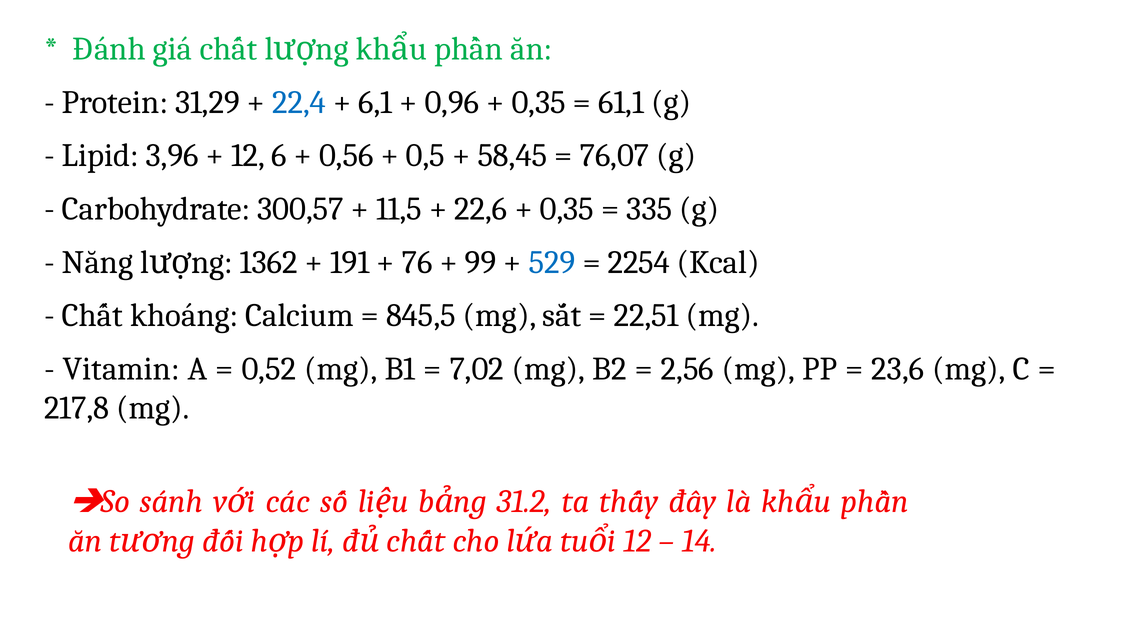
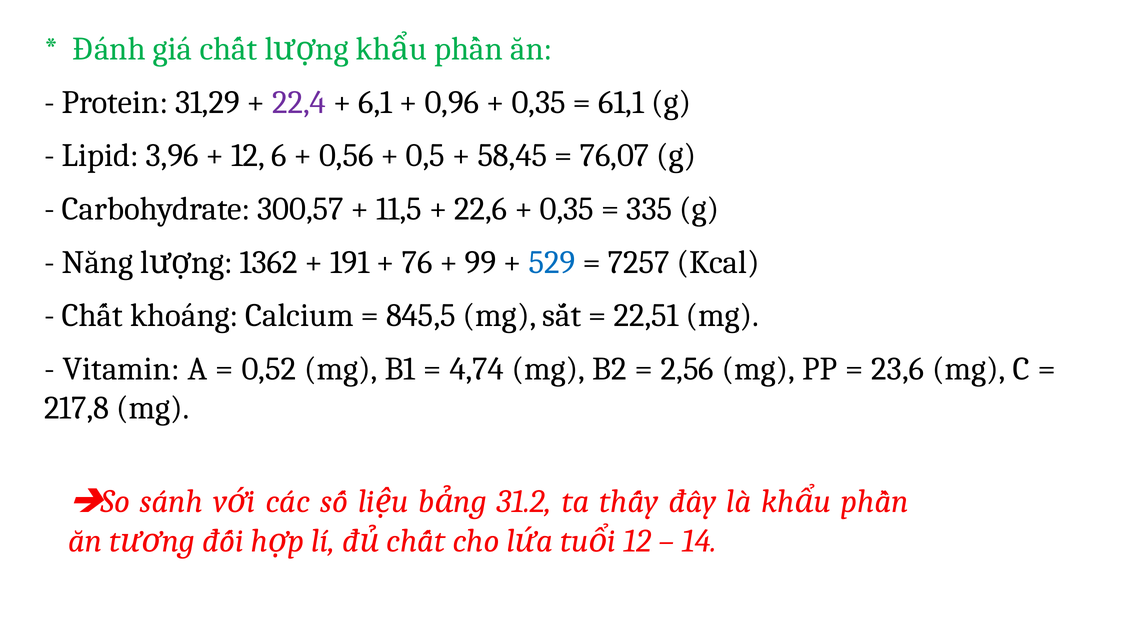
22,4 colour: blue -> purple
2254: 2254 -> 7257
7,02: 7,02 -> 4,74
